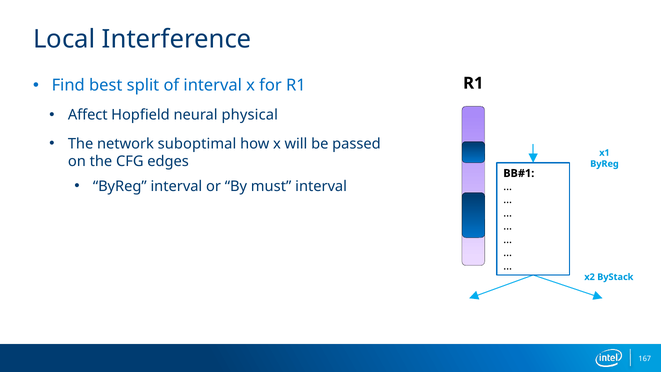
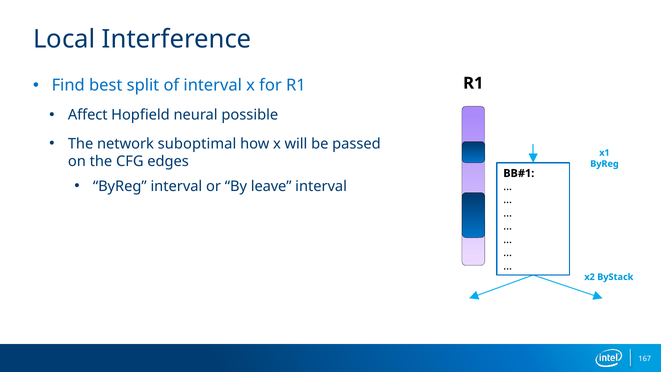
physical: physical -> possible
must: must -> leave
